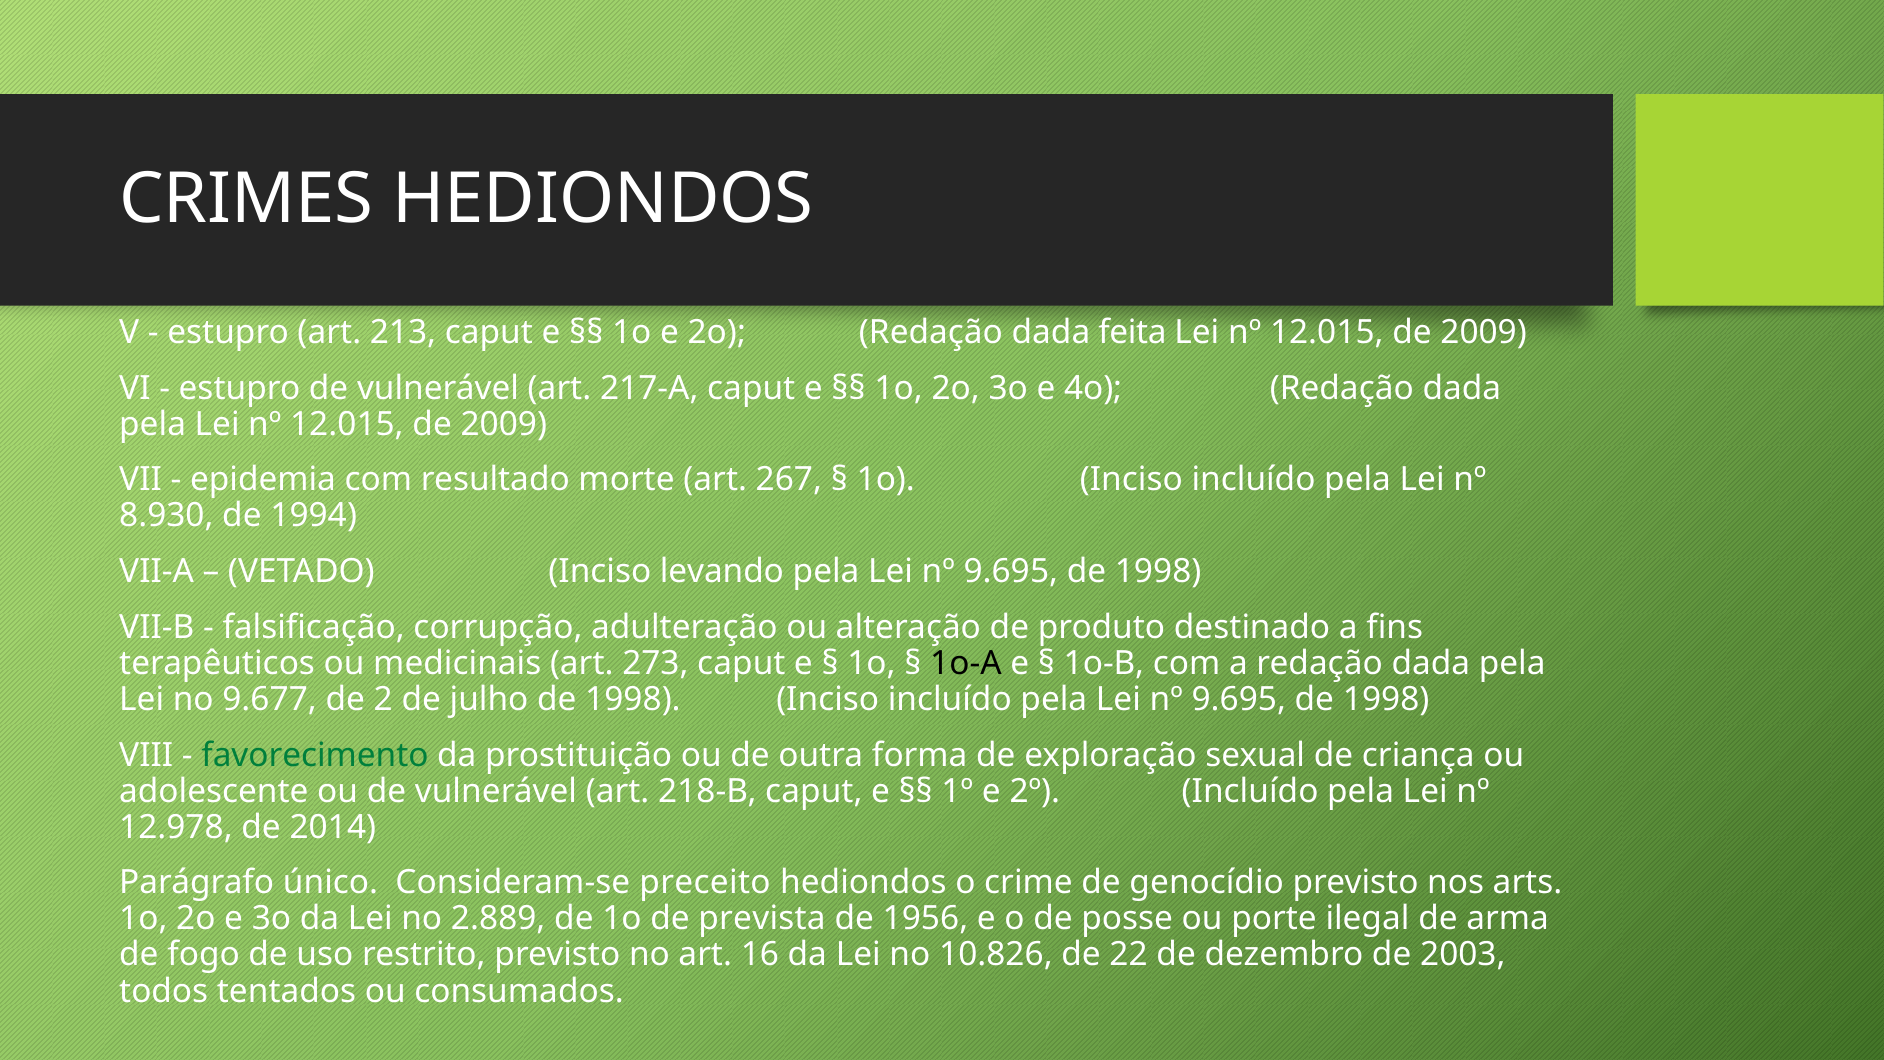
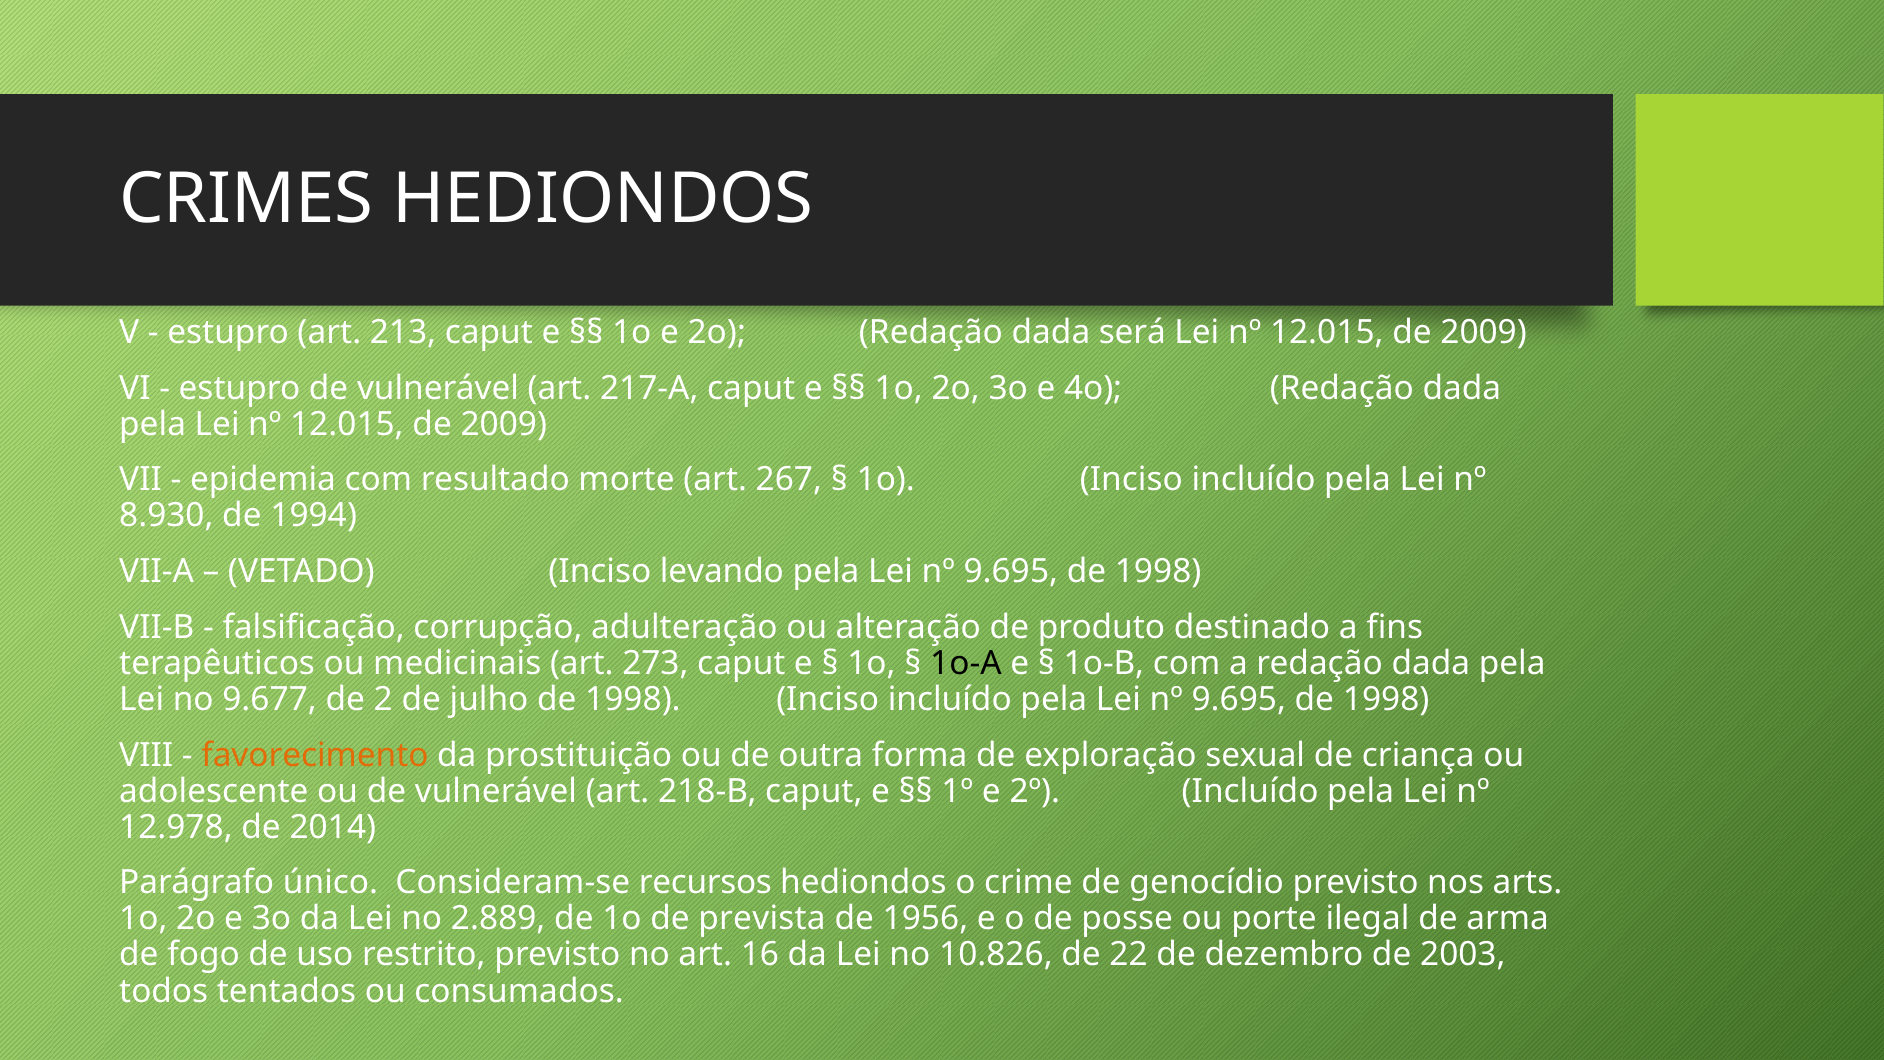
feita: feita -> será
favorecimento colour: green -> orange
preceito: preceito -> recursos
